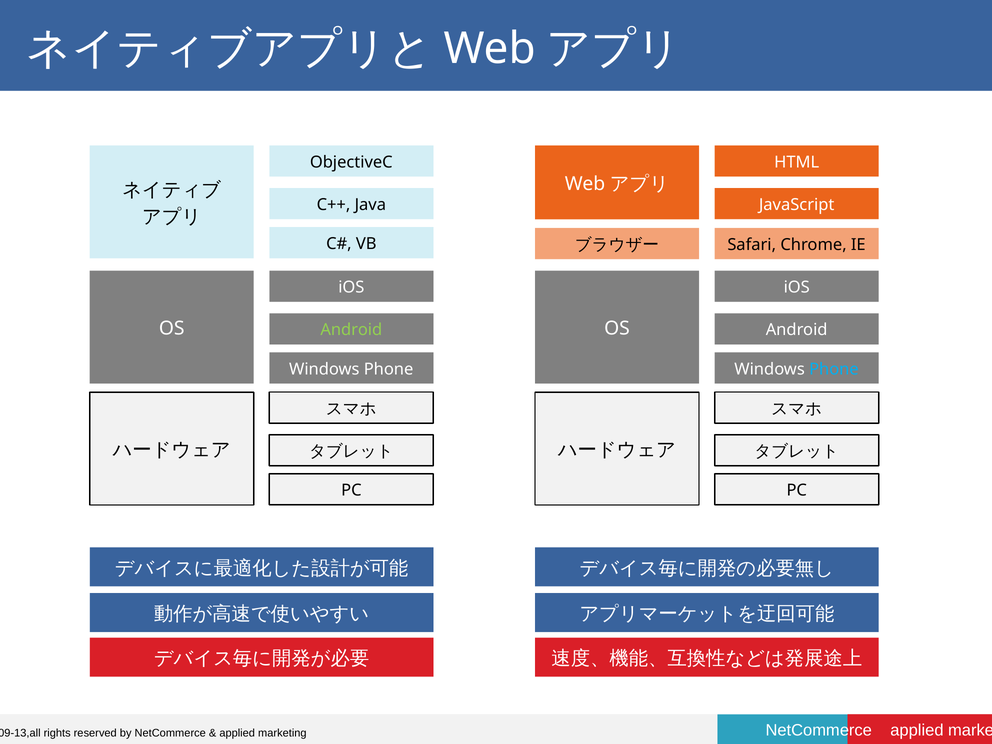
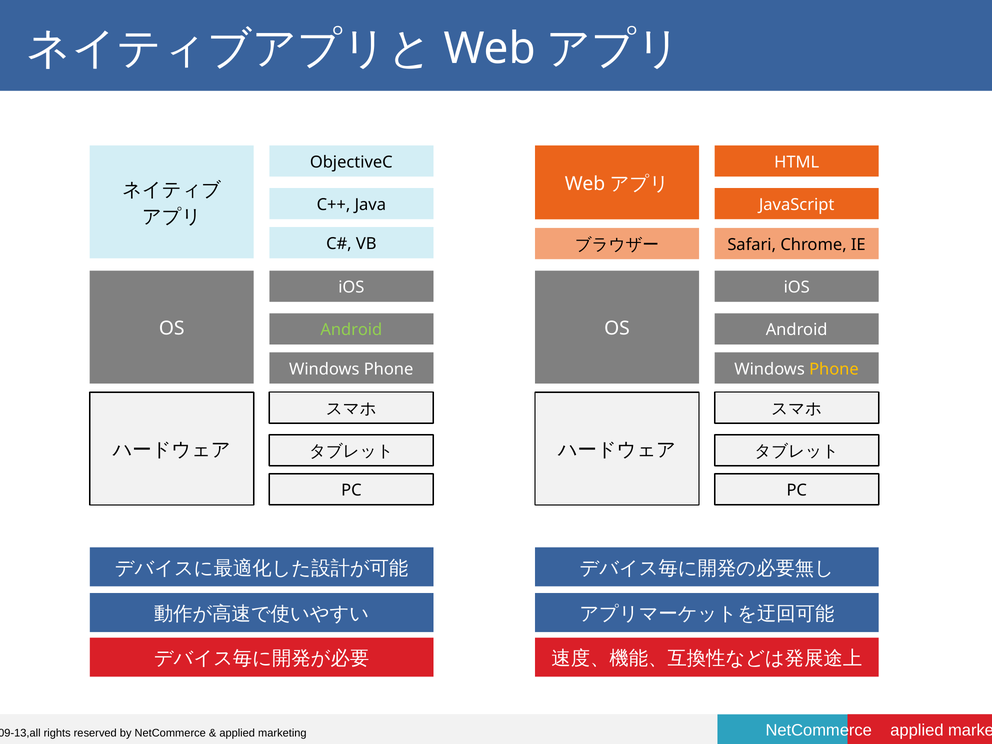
Phone at (834, 369) colour: light blue -> yellow
